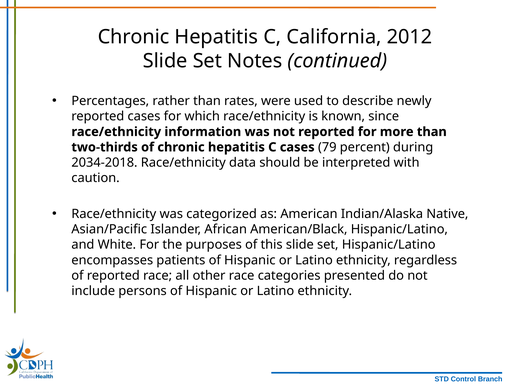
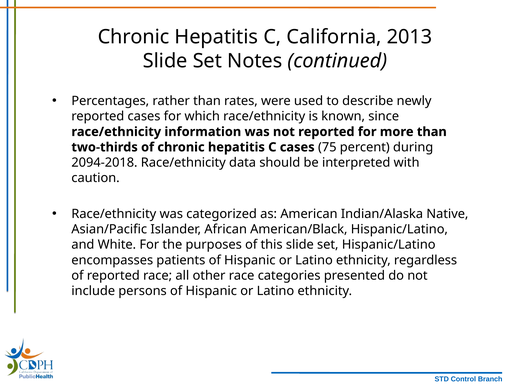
2012: 2012 -> 2013
79: 79 -> 75
2034-2018: 2034-2018 -> 2094-2018
